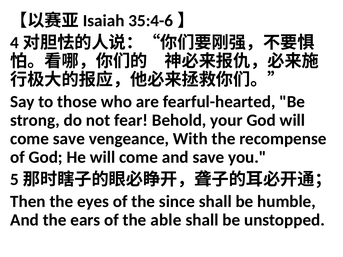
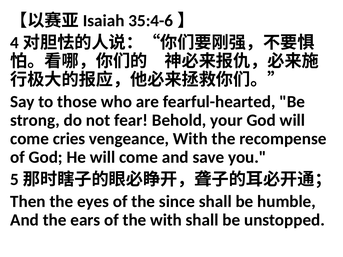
come save: save -> cries
the able: able -> with
